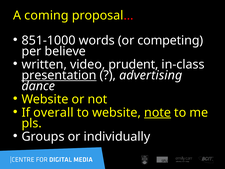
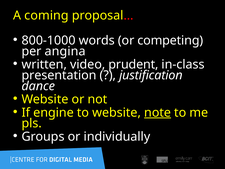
851-1000: 851-1000 -> 800-1000
believe: believe -> angina
presentation underline: present -> none
advertising: advertising -> justification
overall: overall -> engine
